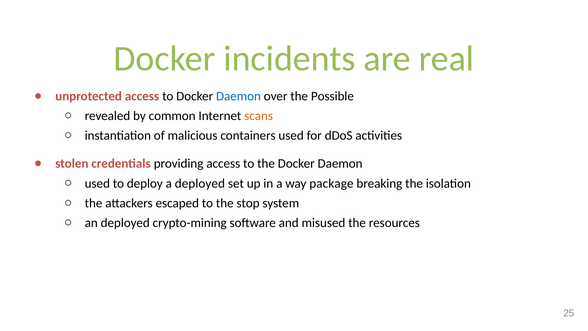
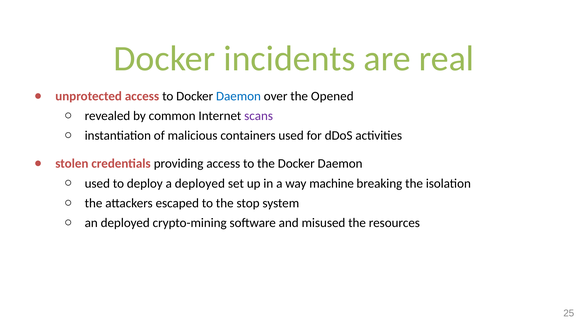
Possible: Possible -> Opened
scans colour: orange -> purple
package: package -> machine
